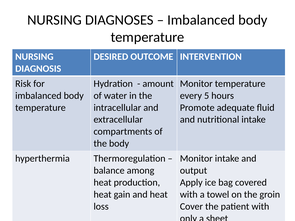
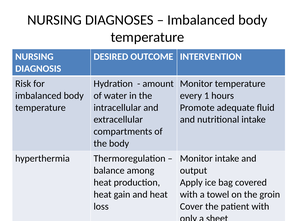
5: 5 -> 1
